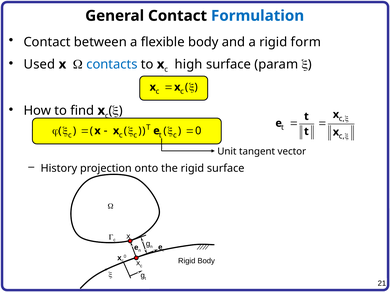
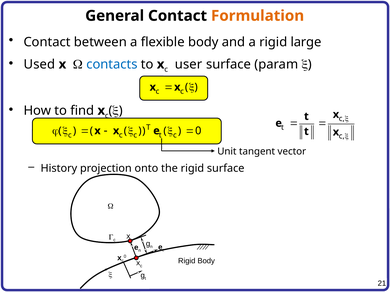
Formulation colour: blue -> orange
form: form -> large
high: high -> user
